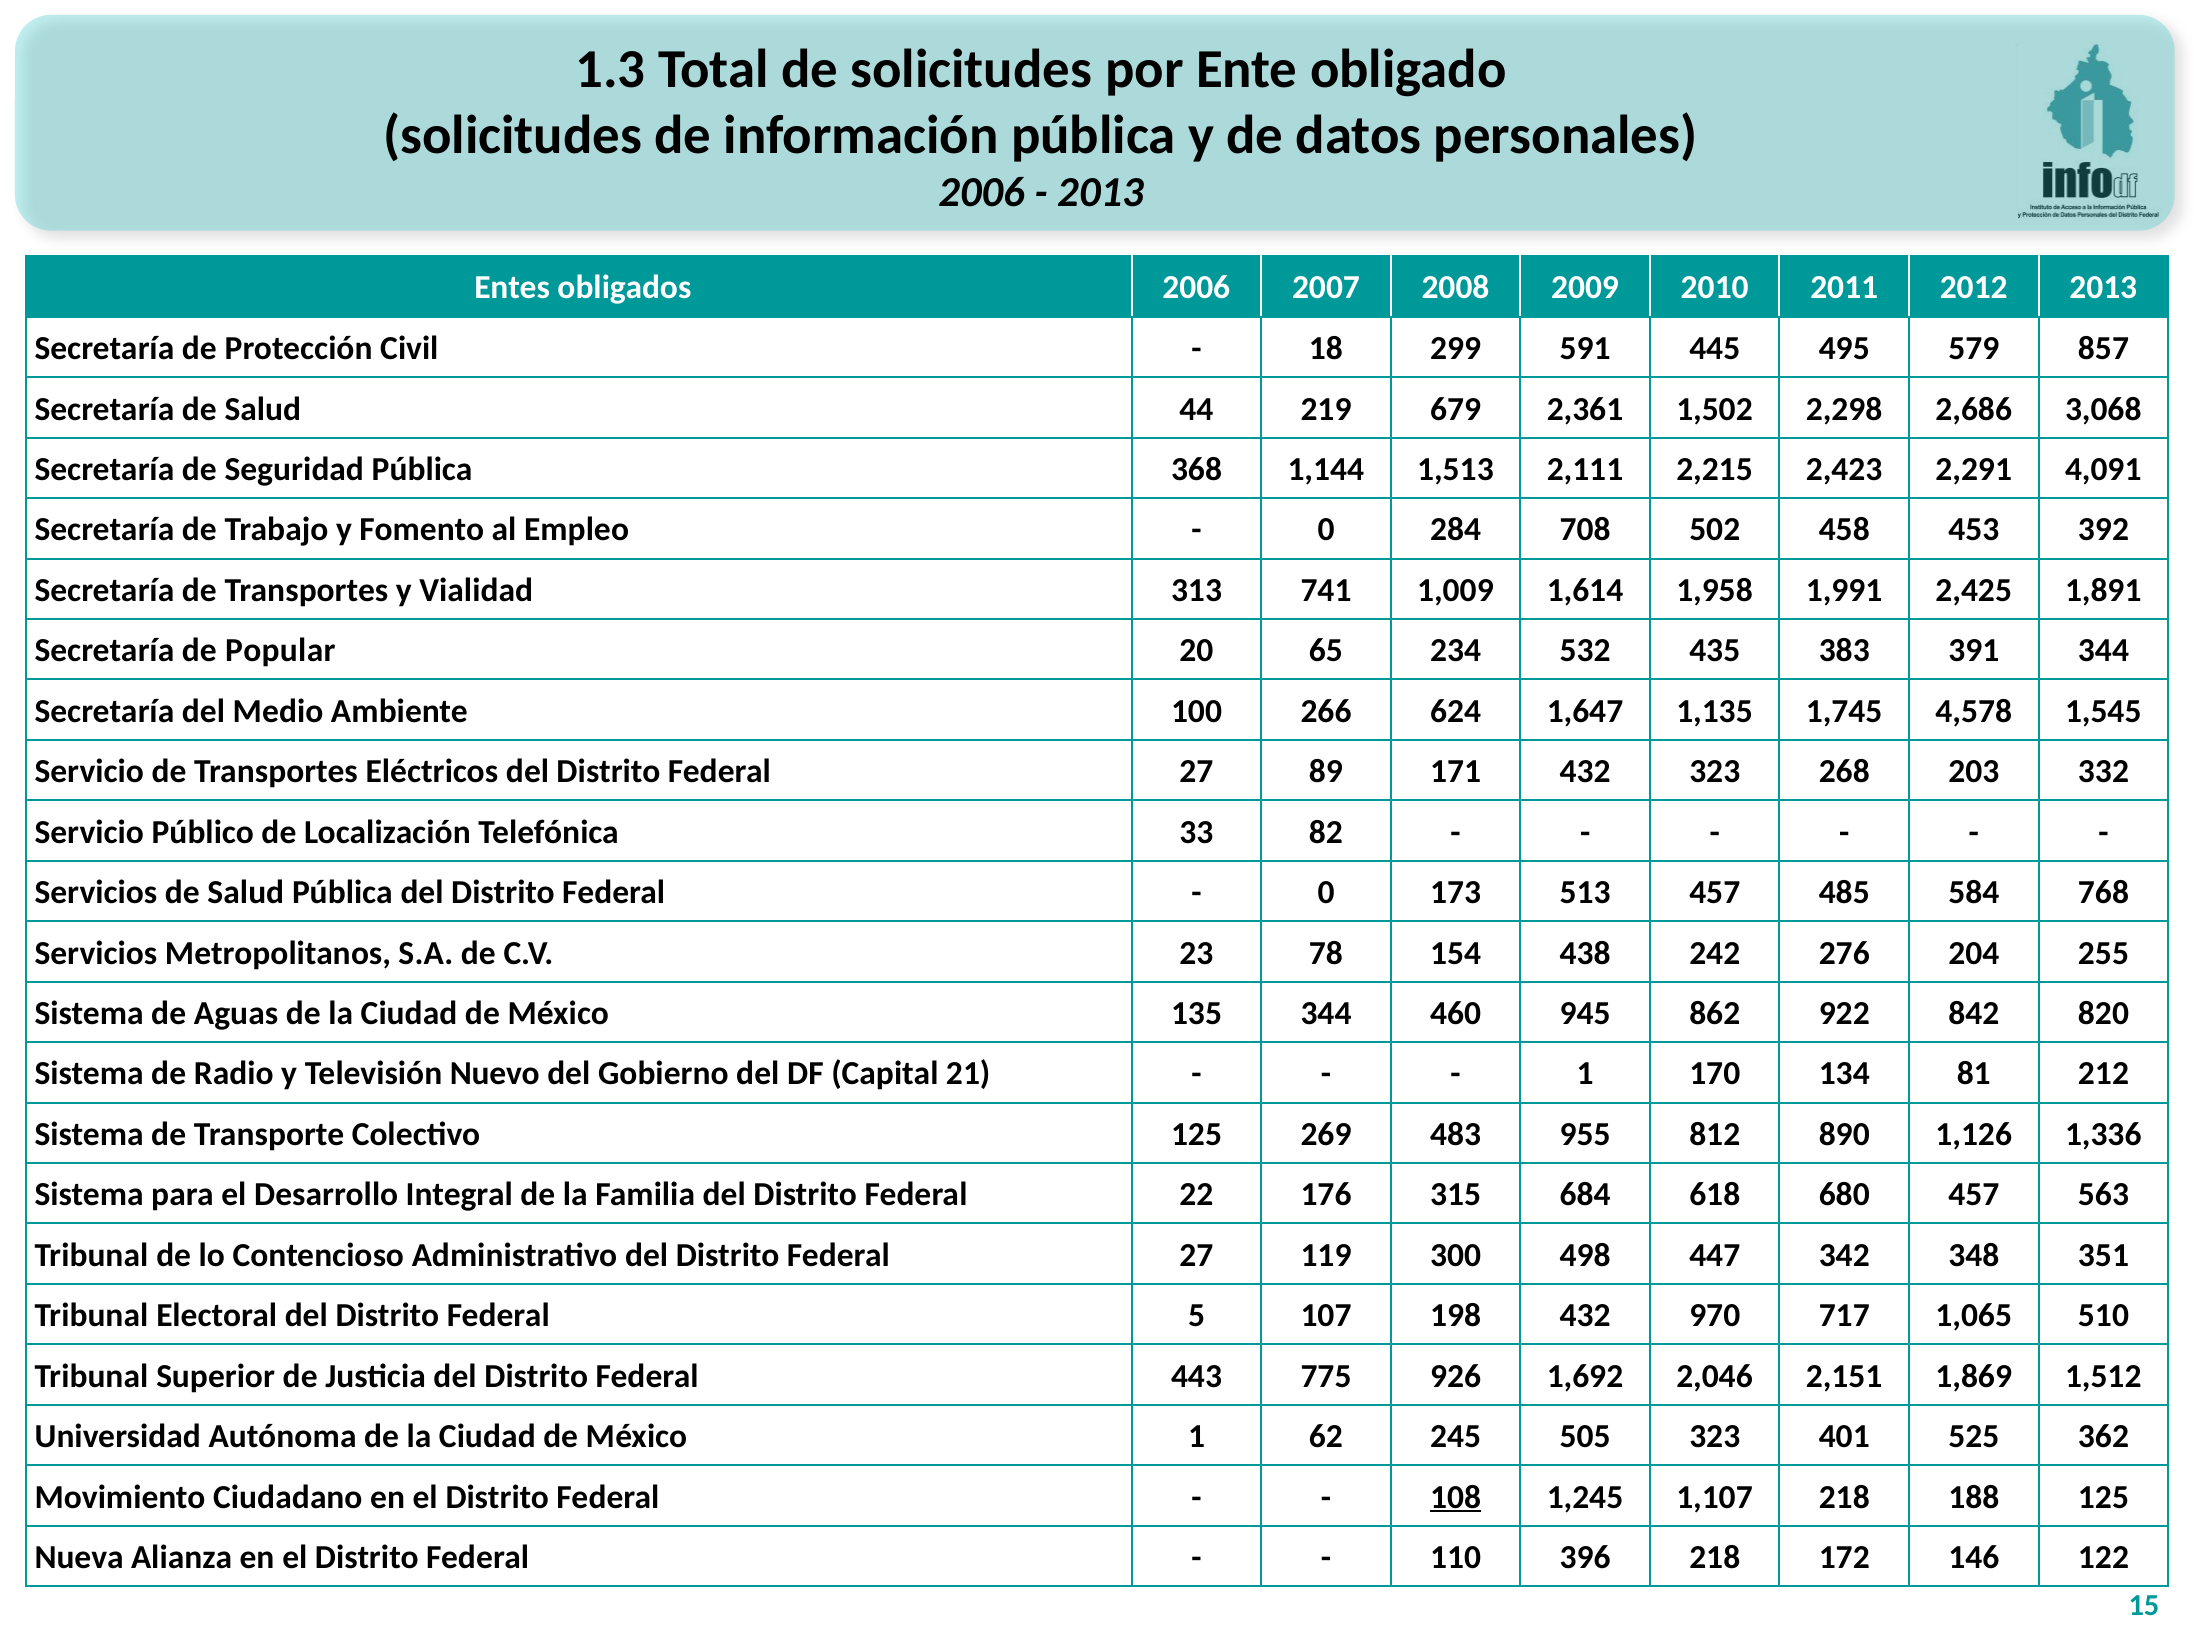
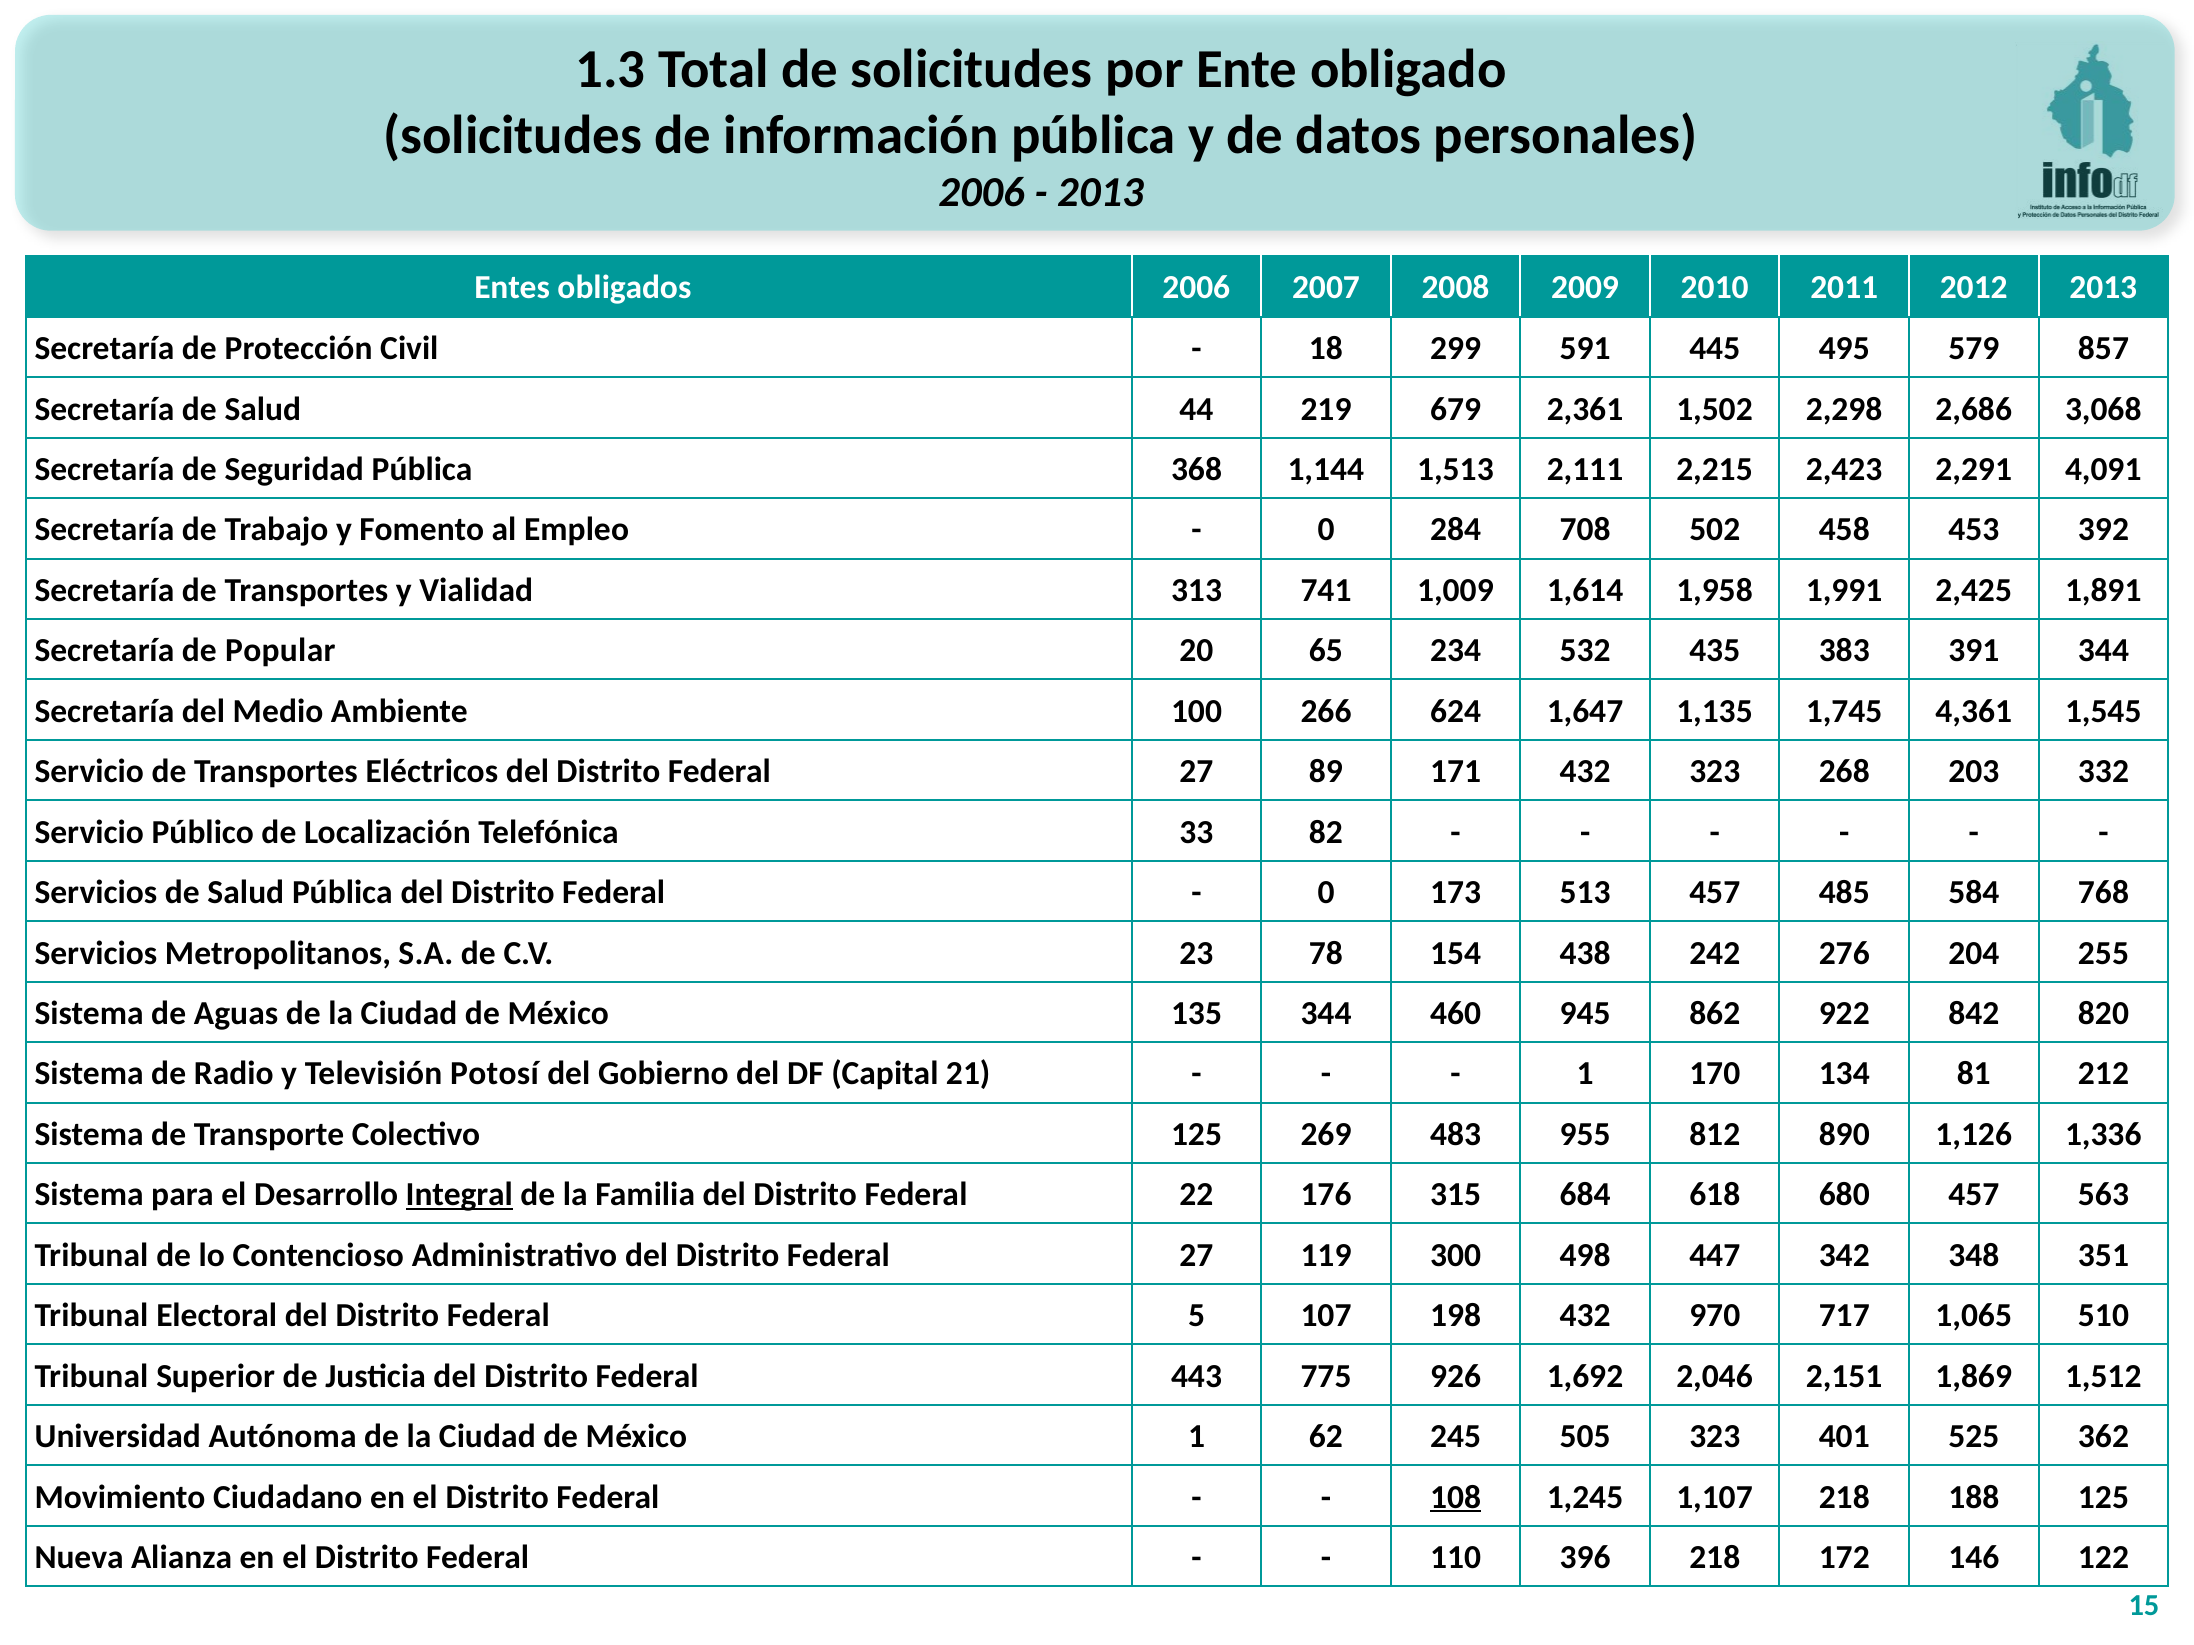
4,578: 4,578 -> 4,361
Nuevo: Nuevo -> Potosí
Integral underline: none -> present
